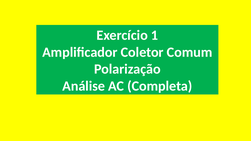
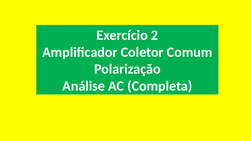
1: 1 -> 2
